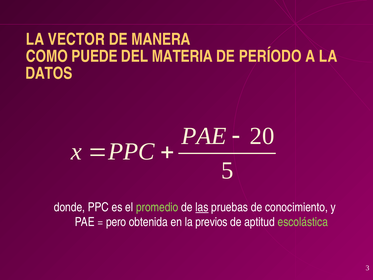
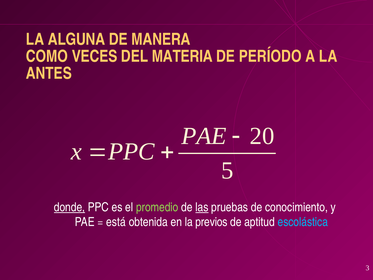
VECTOR: VECTOR -> ALGUNA
PUEDE: PUEDE -> VECES
DATOS: DATOS -> ANTES
donde underline: none -> present
pero: pero -> está
escolástica colour: light green -> light blue
